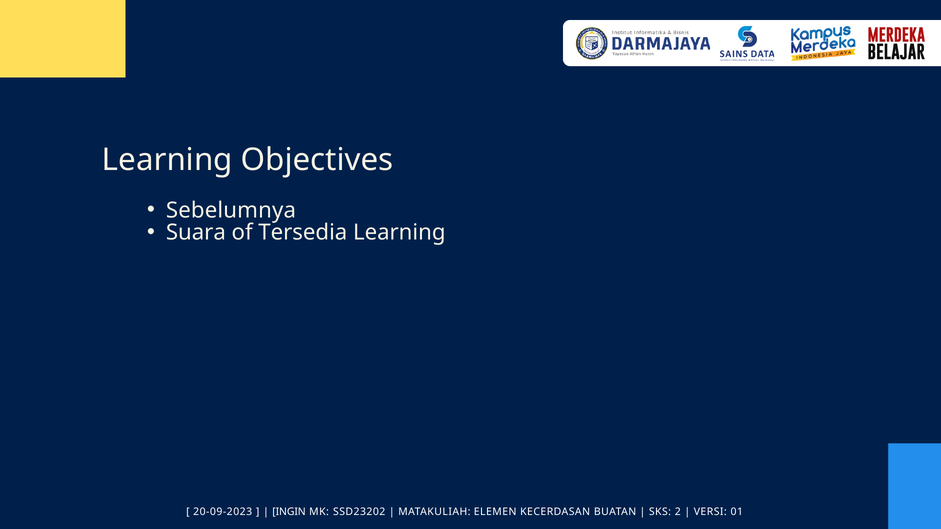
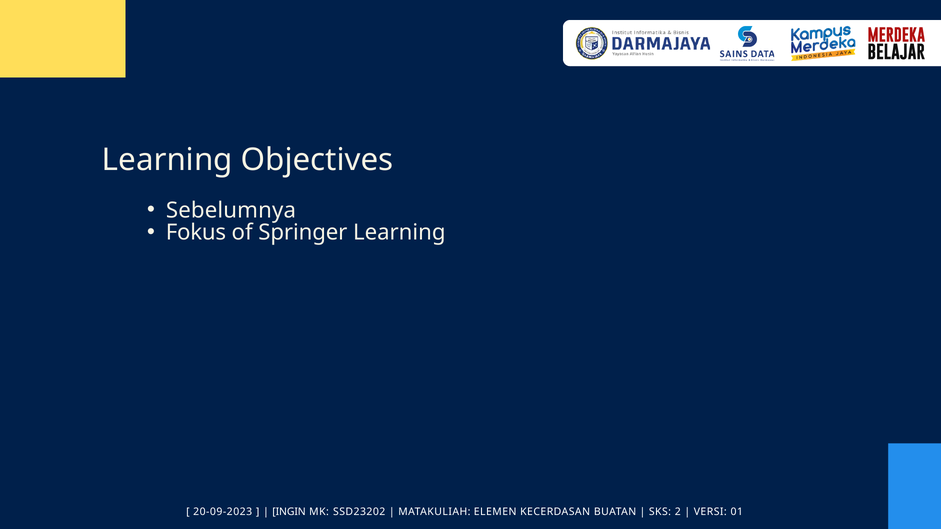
Suara: Suara -> Fokus
Tersedia: Tersedia -> Springer
